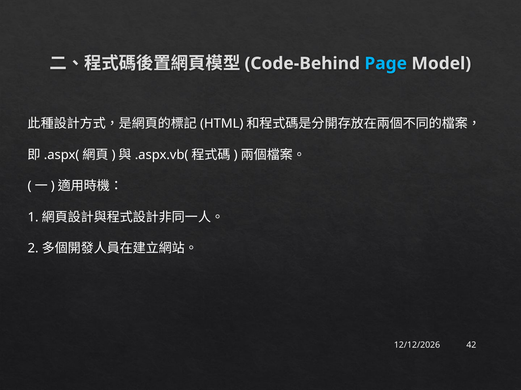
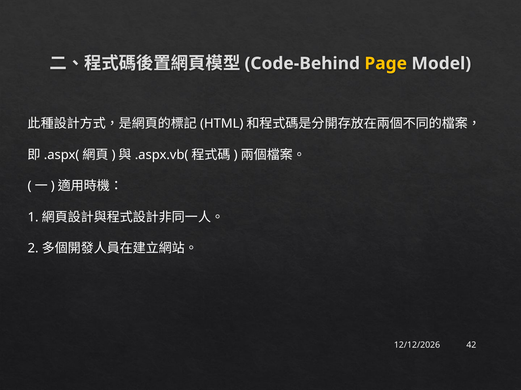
Page colour: light blue -> yellow
